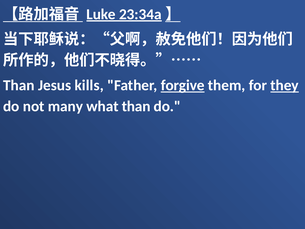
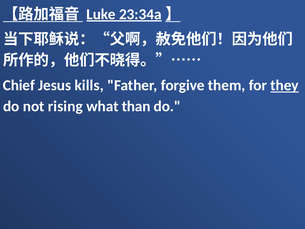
Than at (19, 85): Than -> Chief
forgive underline: present -> none
many: many -> rising
